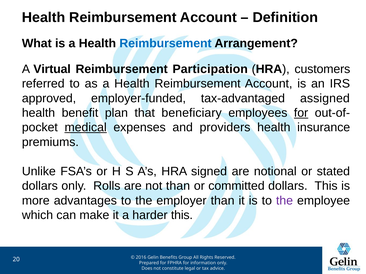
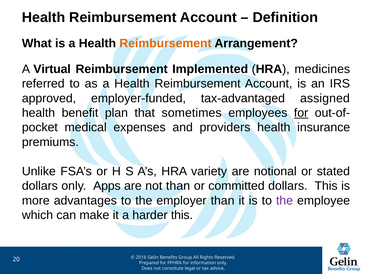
Reimbursement at (166, 44) colour: blue -> orange
Participation: Participation -> Implemented
customers: customers -> medicines
beneficiary: beneficiary -> sometimes
medical underline: present -> none
signed: signed -> variety
Rolls: Rolls -> Apps
